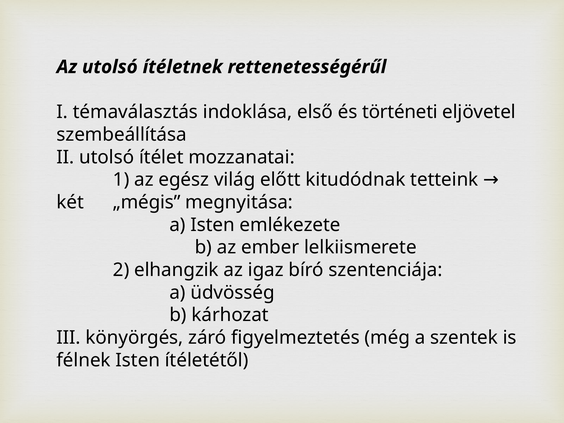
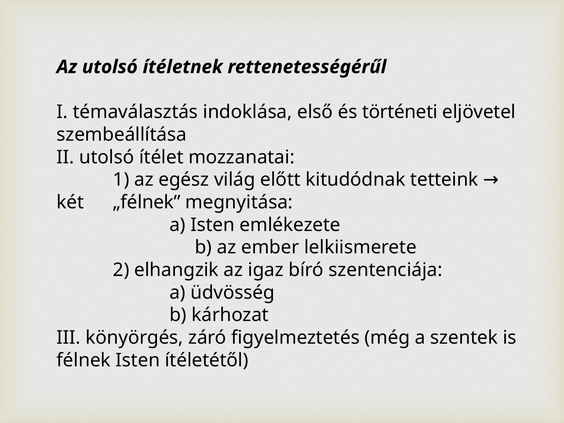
„mégis: „mégis -> „félnek
